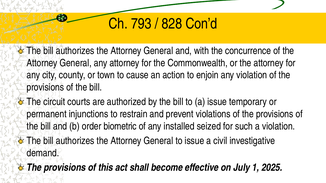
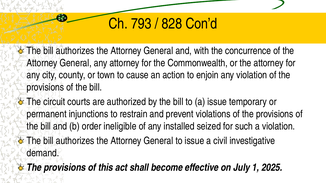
biometric: biometric -> ineligible
